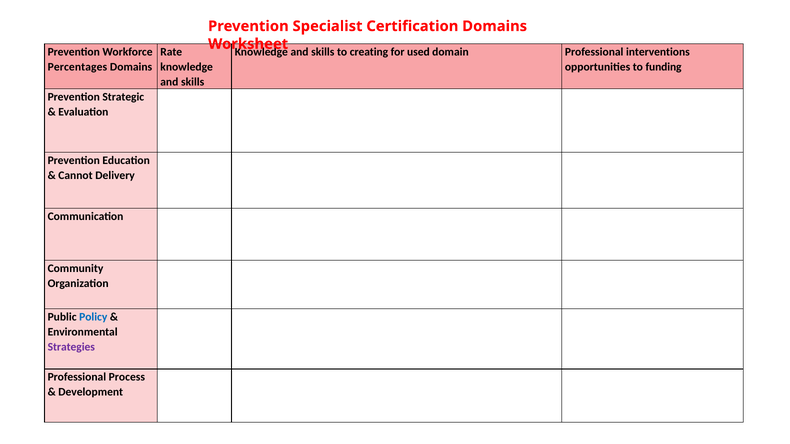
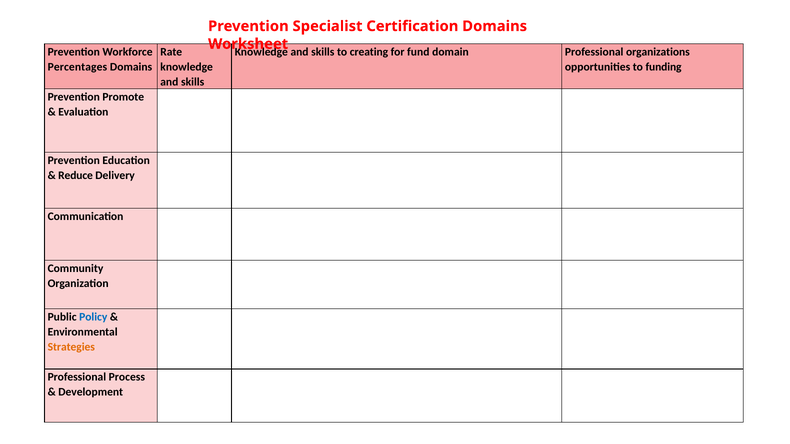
used: used -> fund
interventions: interventions -> organizations
Strategic: Strategic -> Promote
Cannot: Cannot -> Reduce
Strategies colour: purple -> orange
